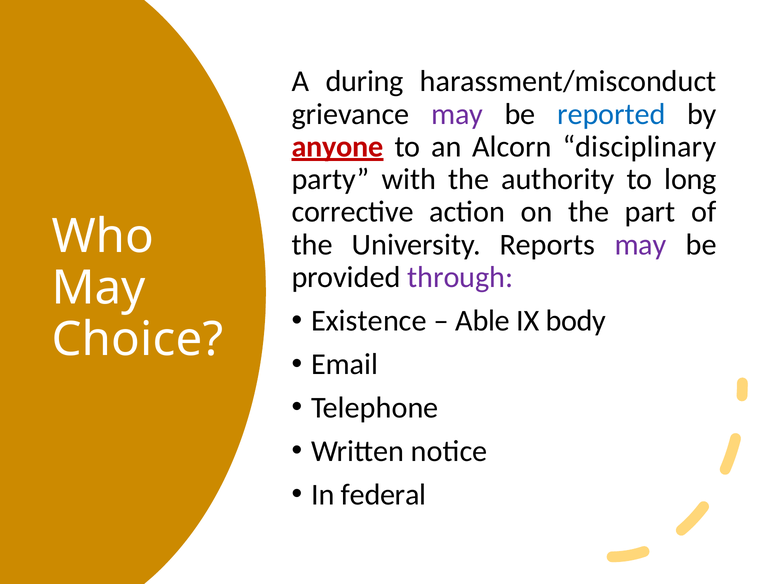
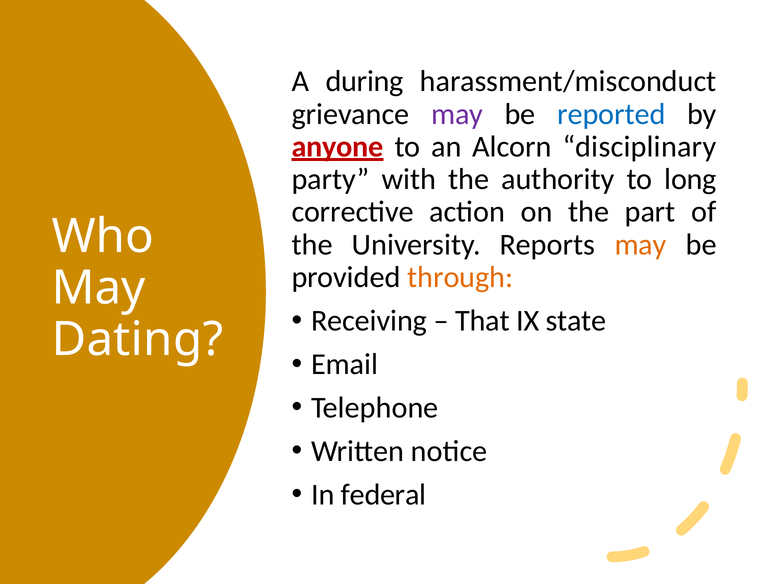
may at (641, 244) colour: purple -> orange
through colour: purple -> orange
Existence: Existence -> Receiving
Able: Able -> That
body: body -> state
Choice: Choice -> Dating
